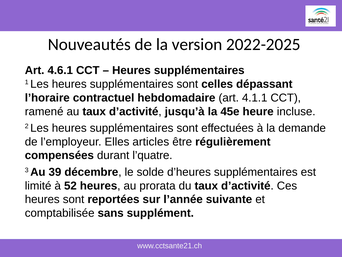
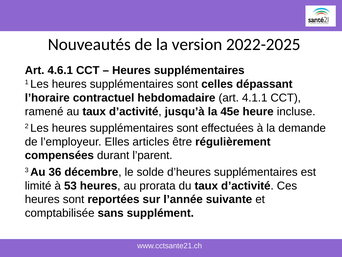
l’quatre: l’quatre -> l’parent
39: 39 -> 36
52: 52 -> 53
